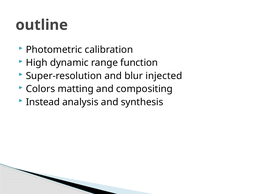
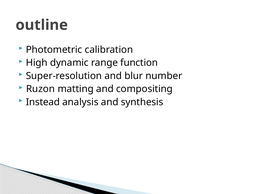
injected: injected -> number
Colors: Colors -> Ruzon
